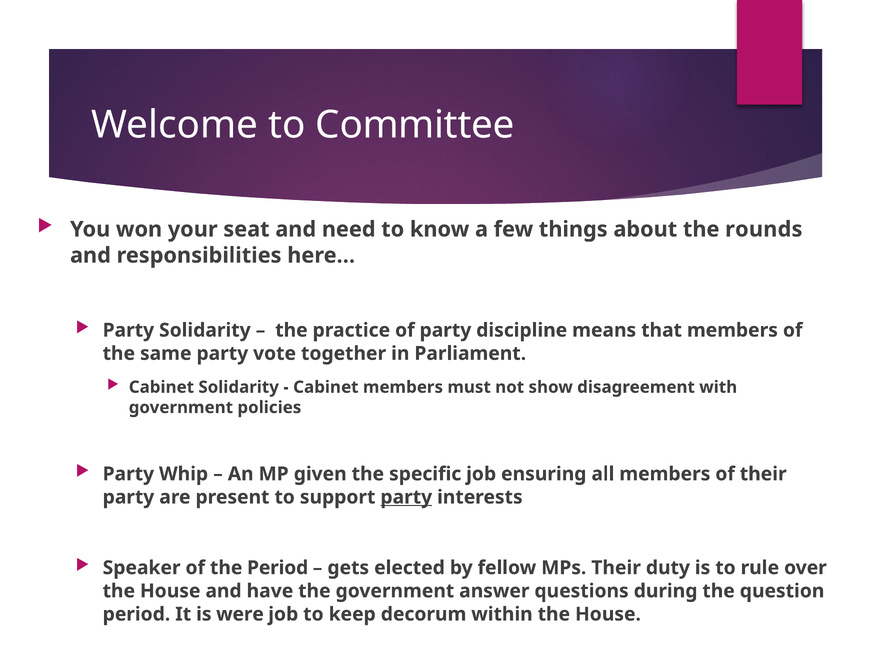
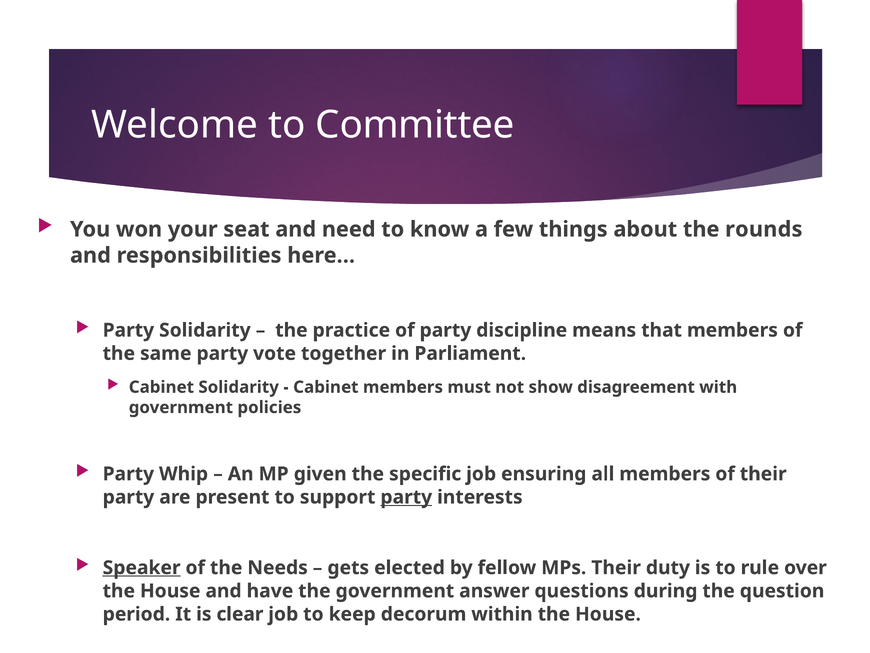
Speaker underline: none -> present
the Period: Period -> Needs
were: were -> clear
